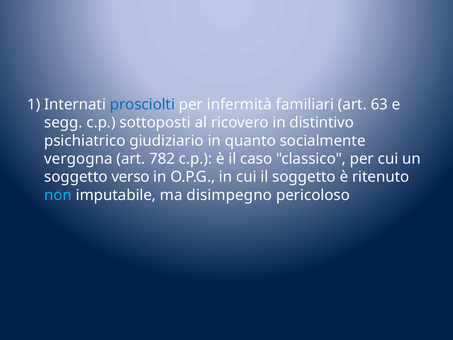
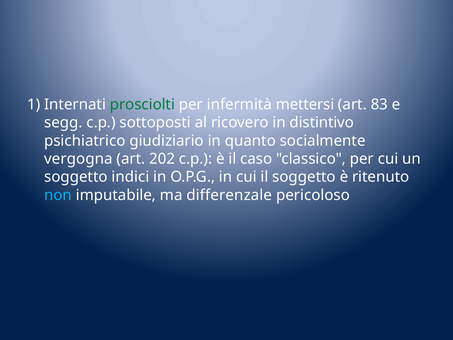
prosciolti colour: blue -> green
familiari: familiari -> mettersi
63: 63 -> 83
782: 782 -> 202
verso: verso -> indici
disimpegno: disimpegno -> differenzale
